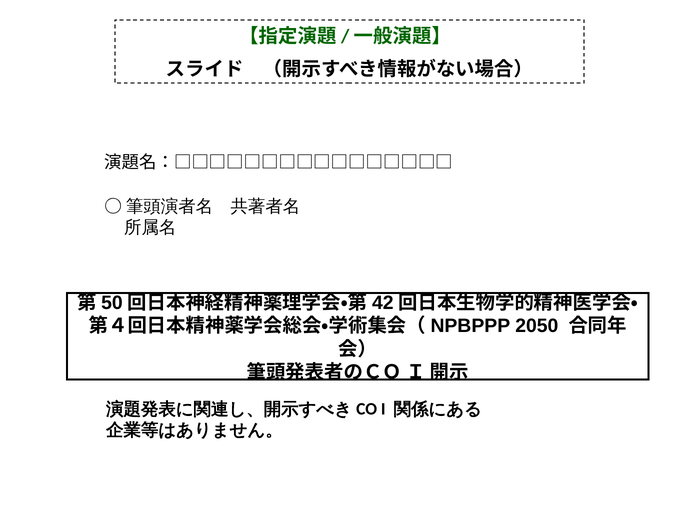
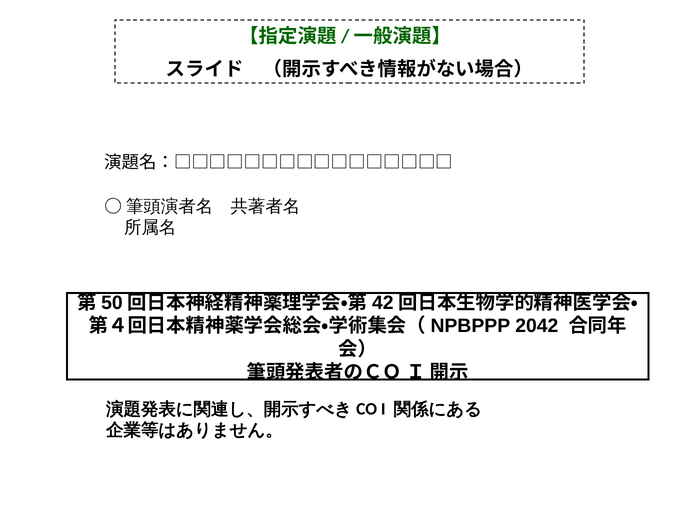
2050: 2050 -> 2042
